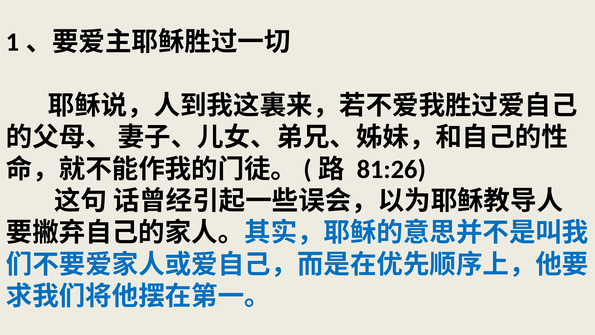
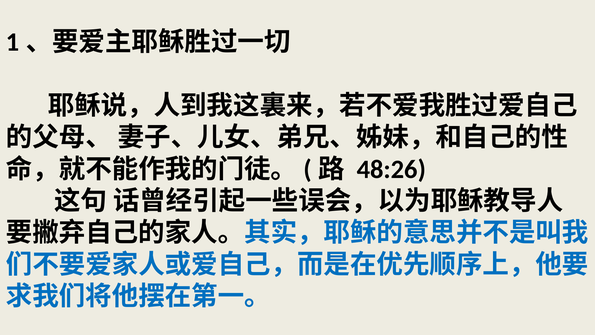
81:26: 81:26 -> 48:26
